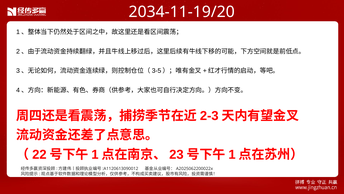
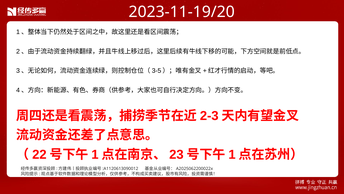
2034-11-19/20: 2034-11-19/20 -> 2023-11-19/20
